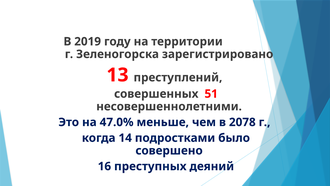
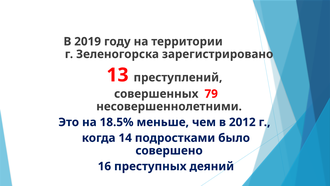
51: 51 -> 79
47.0%: 47.0% -> 18.5%
2078: 2078 -> 2012
